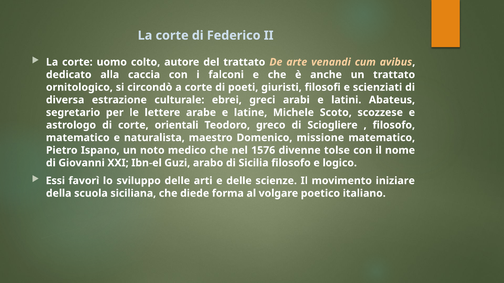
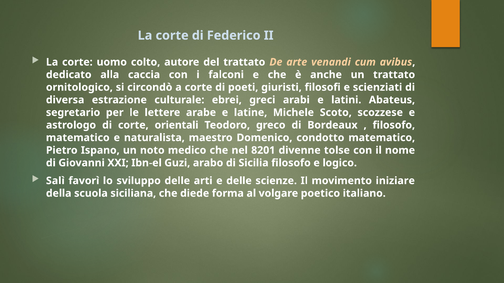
Sciogliere: Sciogliere -> Bordeaux
missione: missione -> condotto
1576: 1576 -> 8201
Essi: Essi -> Salì
